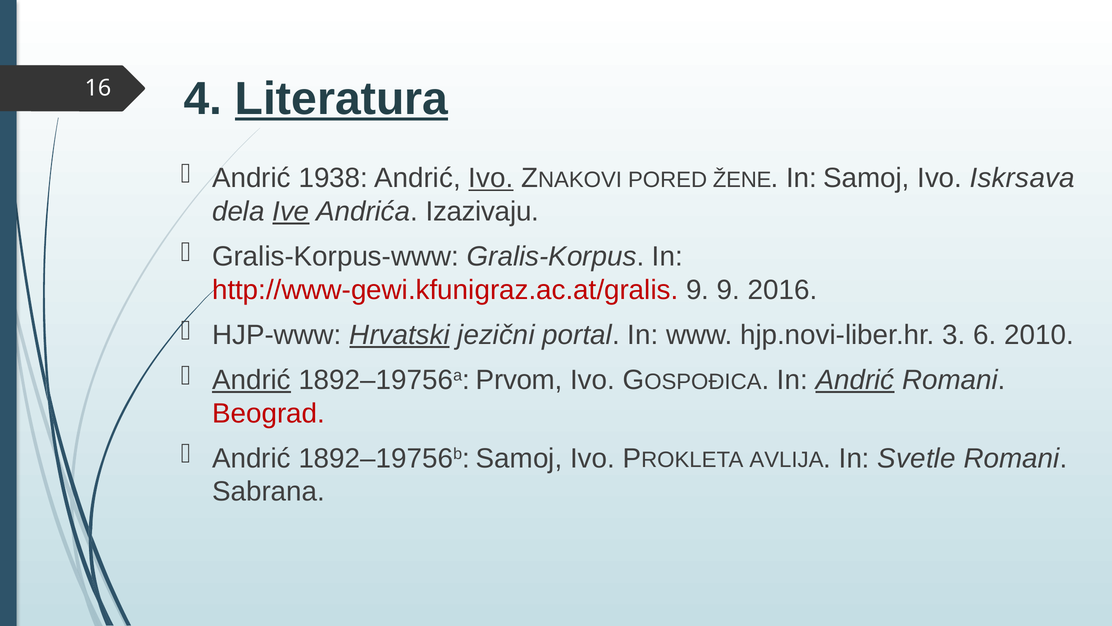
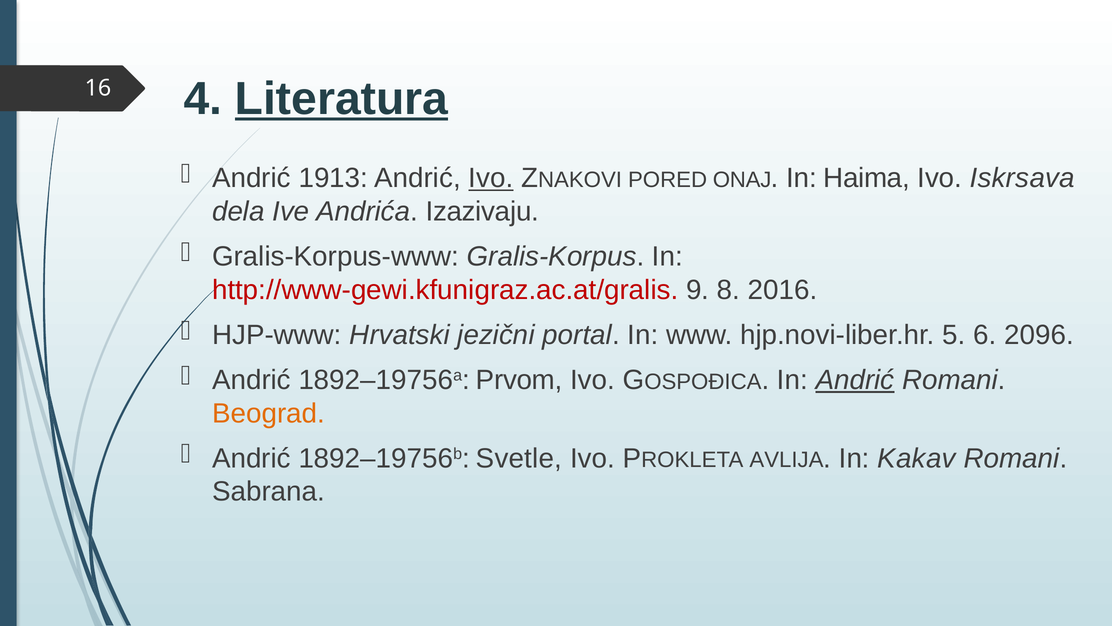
1938: 1938 -> 1913
ŽENE: ŽENE -> ONAJ
In Samoj: Samoj -> Haima
Ive underline: present -> none
9 9: 9 -> 8
Hrvatski underline: present -> none
3: 3 -> 5
2010: 2010 -> 2096
Andrić at (251, 380) underline: present -> none
Beograd colour: red -> orange
1892–19756b Samoj: Samoj -> Svetle
Svetle: Svetle -> Kakav
